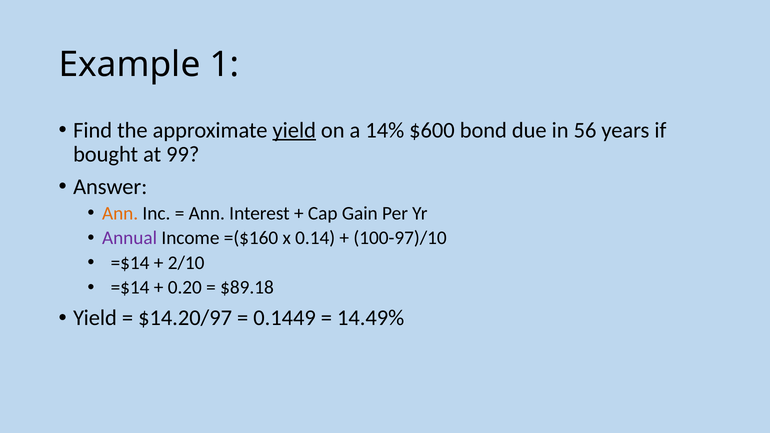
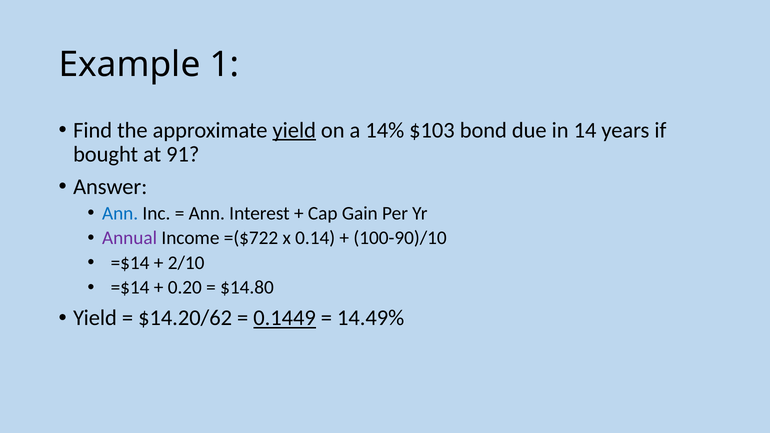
$600: $600 -> $103
56: 56 -> 14
99: 99 -> 91
Ann at (120, 213) colour: orange -> blue
=($160: =($160 -> =($722
100-97)/10: 100-97)/10 -> 100-90)/10
$89.18: $89.18 -> $14.80
$14.20/97: $14.20/97 -> $14.20/62
0.1449 underline: none -> present
